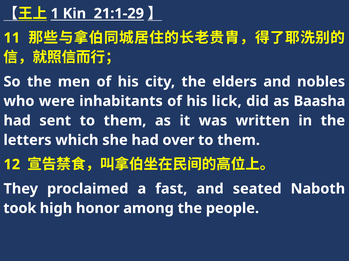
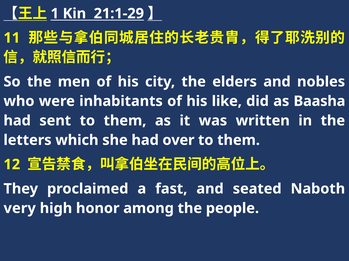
lick: lick -> like
took: took -> very
